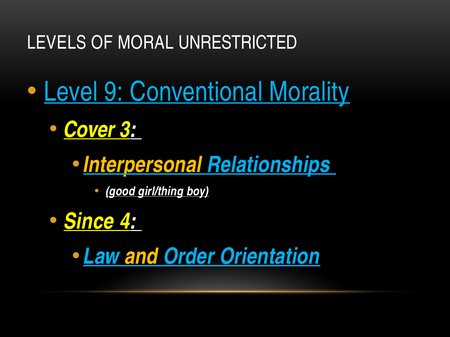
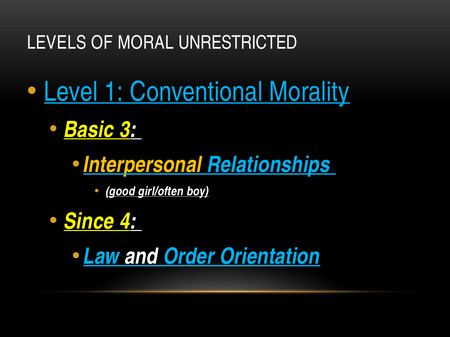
9: 9 -> 1
Cover: Cover -> Basic
girl/thing: girl/thing -> girl/often
and colour: yellow -> white
